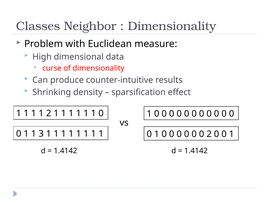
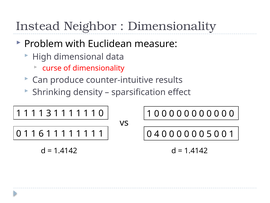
Classes: Classes -> Instead
1 2: 2 -> 3
3: 3 -> 6
1 at (157, 134): 1 -> 4
0 2: 2 -> 5
